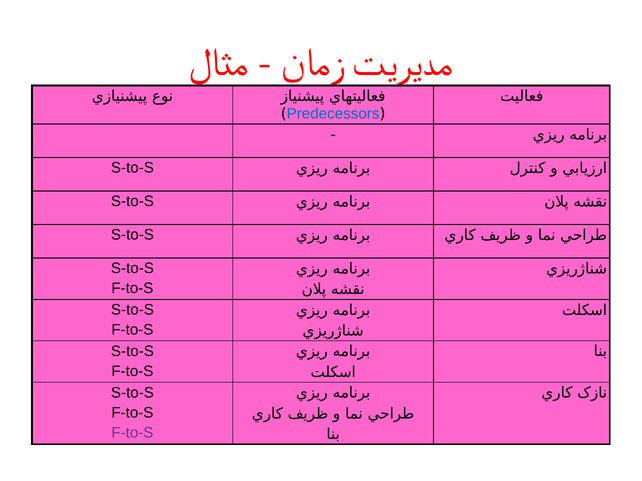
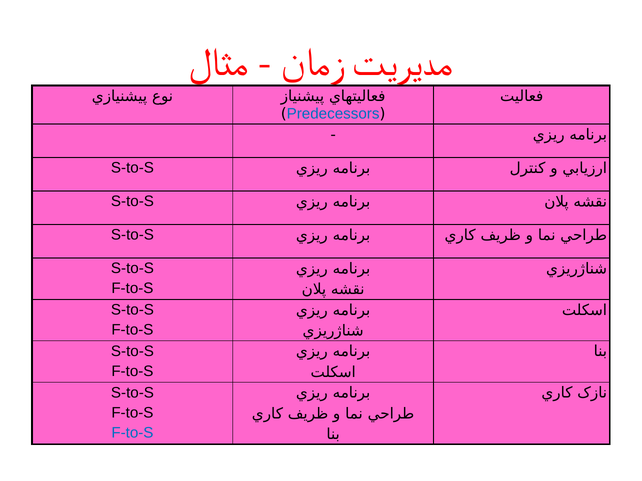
F-to-S at (132, 433) colour: purple -> blue
